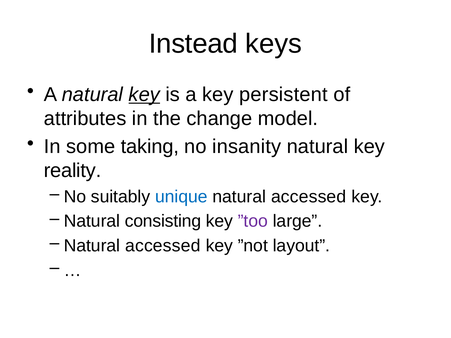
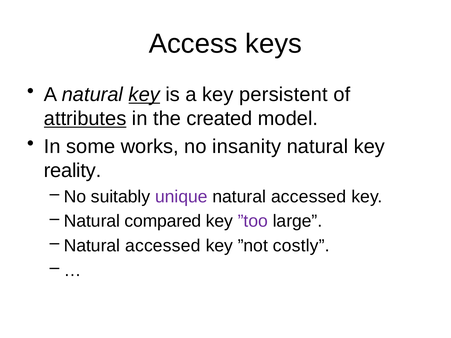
Instead: Instead -> Access
attributes underline: none -> present
change: change -> created
taking: taking -> works
unique colour: blue -> purple
consisting: consisting -> compared
layout: layout -> costly
